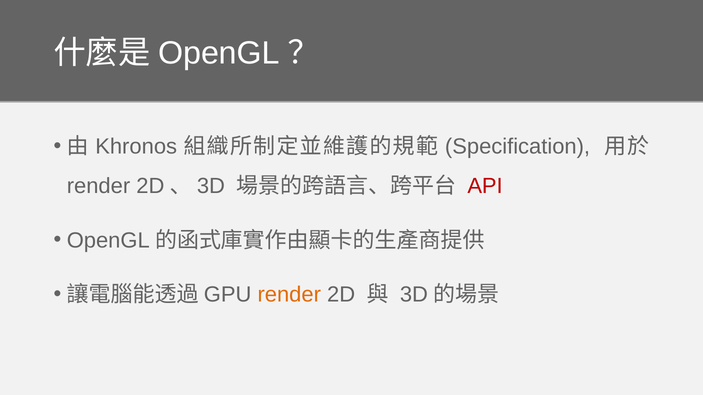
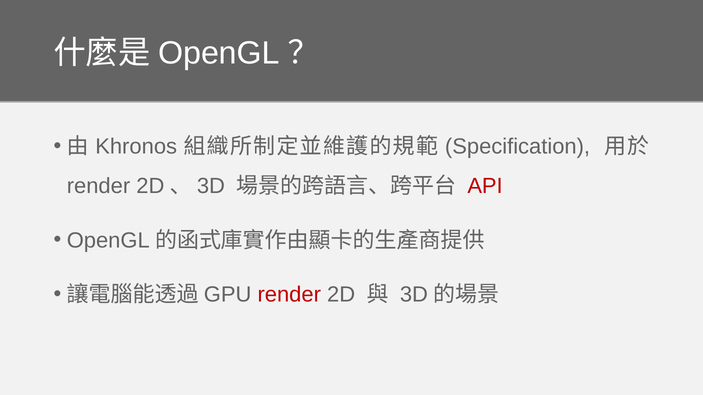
render at (289, 295) colour: orange -> red
